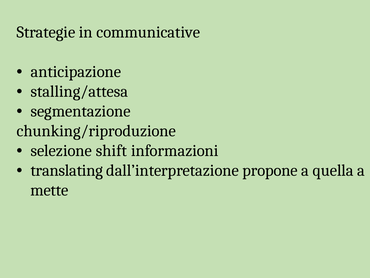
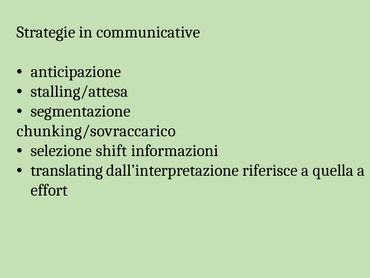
chunking/riproduzione: chunking/riproduzione -> chunking/sovraccarico
propone: propone -> riferisce
mette: mette -> effort
